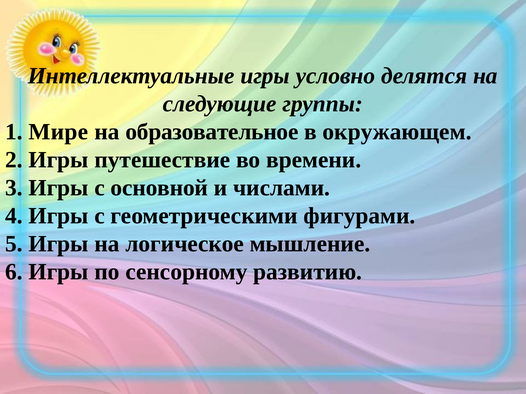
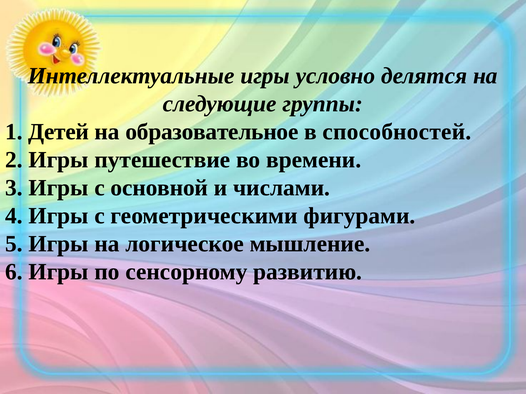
Мире: Мире -> Детей
окружающем: окружающем -> способностей
